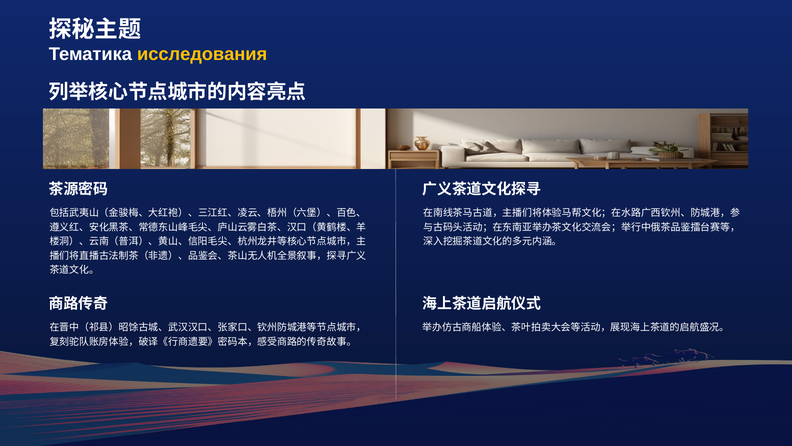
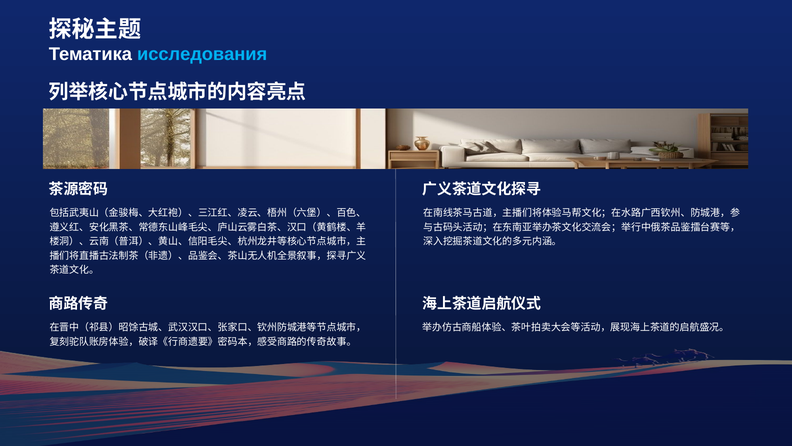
исследования colour: yellow -> light blue
